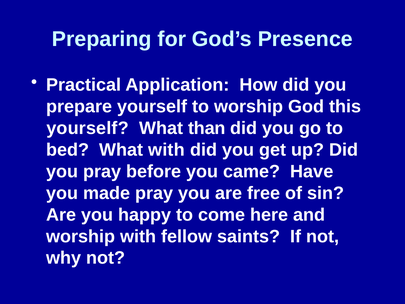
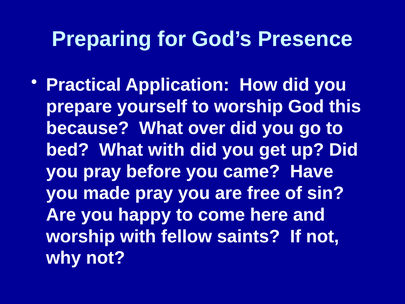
yourself at (88, 128): yourself -> because
than: than -> over
